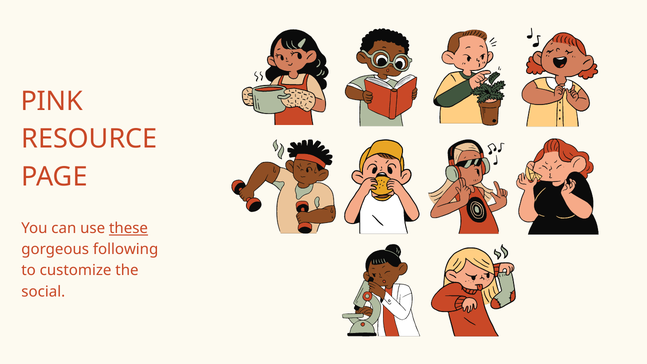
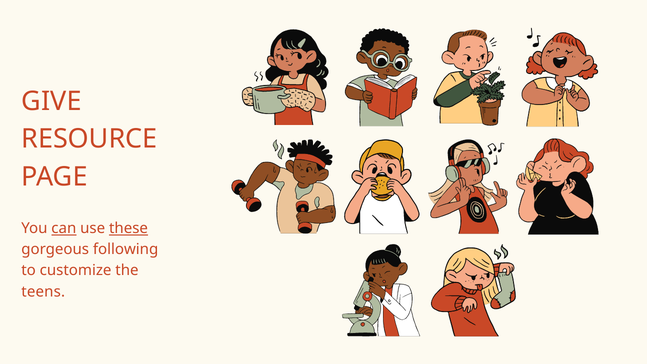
PINK: PINK -> GIVE
can underline: none -> present
social: social -> teens
